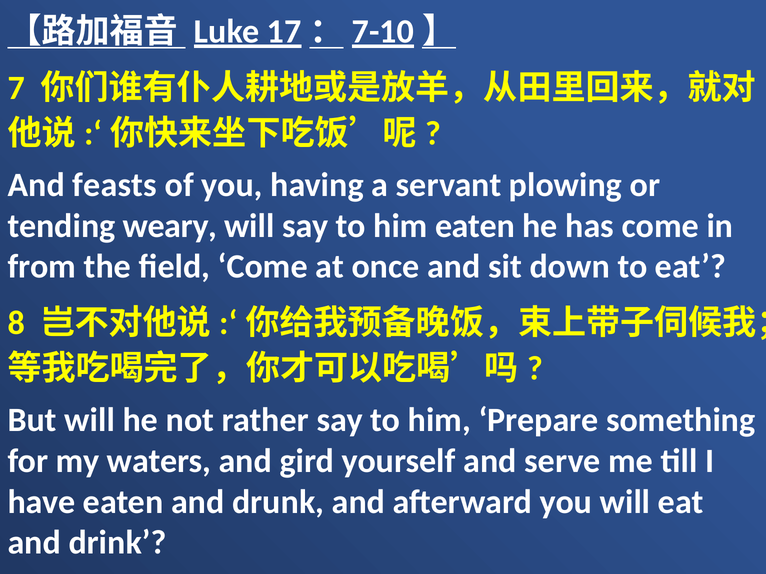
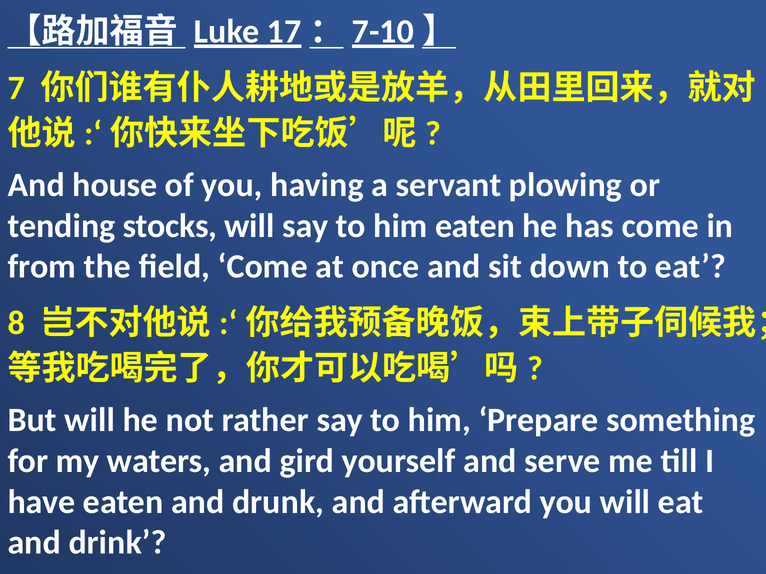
feasts: feasts -> house
weary: weary -> stocks
